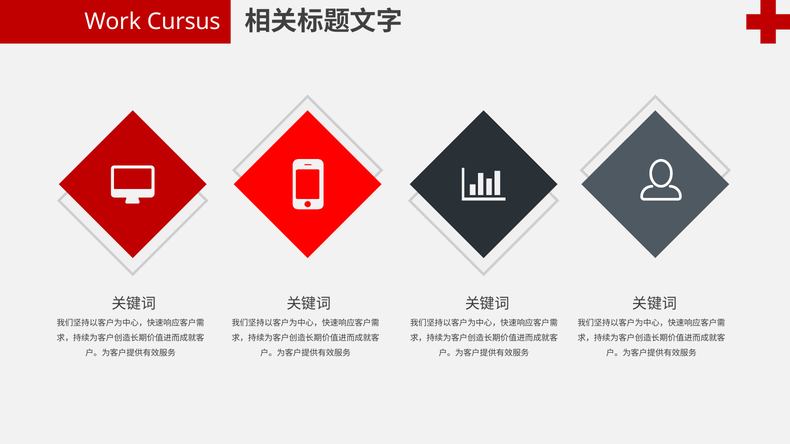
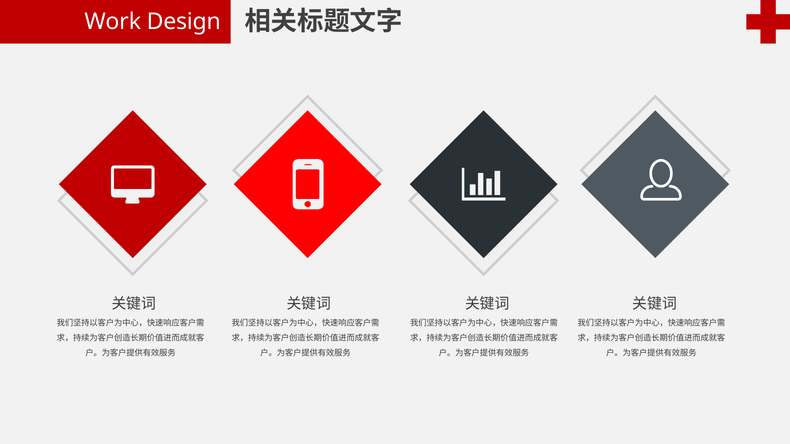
Cursus: Cursus -> Design
